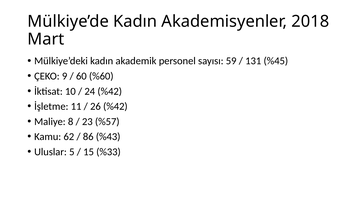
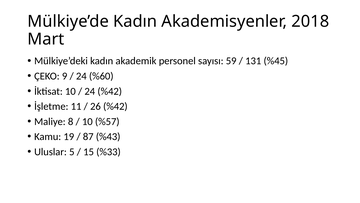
60 at (81, 76): 60 -> 24
23 at (87, 121): 23 -> 10
62: 62 -> 19
86: 86 -> 87
